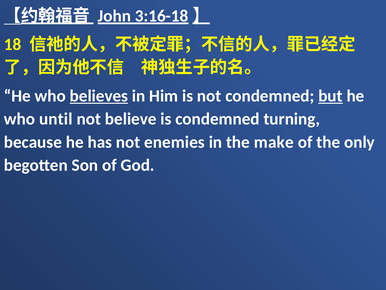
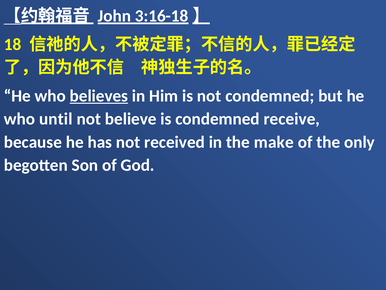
but underline: present -> none
turning: turning -> receive
enemies: enemies -> received
